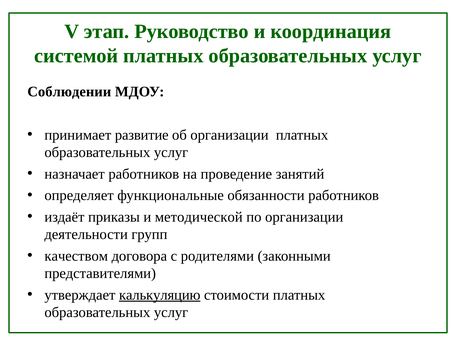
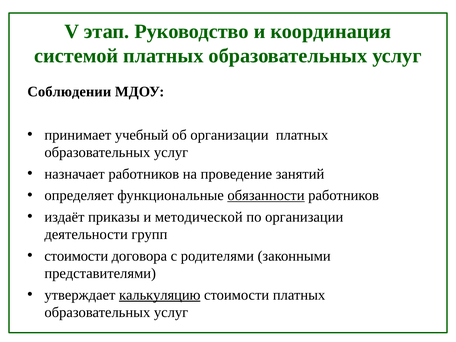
развитие: развитие -> учебный
обязанности underline: none -> present
качеством at (76, 256): качеством -> стоимости
